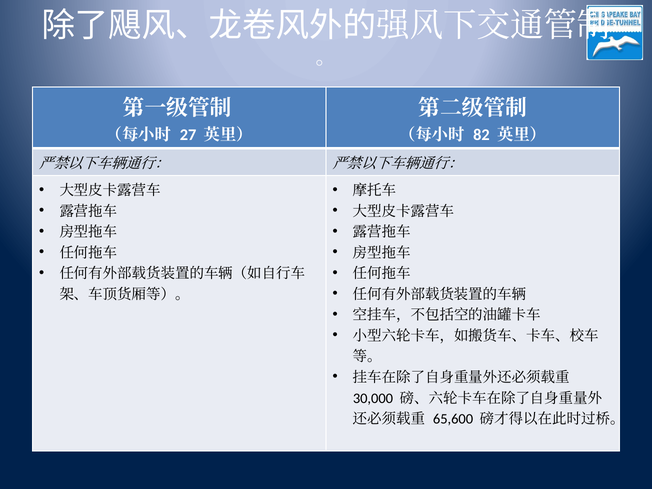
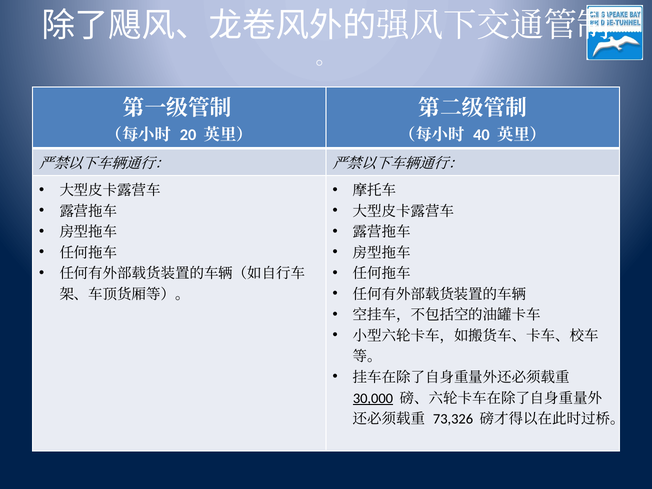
27: 27 -> 20
82: 82 -> 40
30,000 underline: none -> present
65,600: 65,600 -> 73,326
